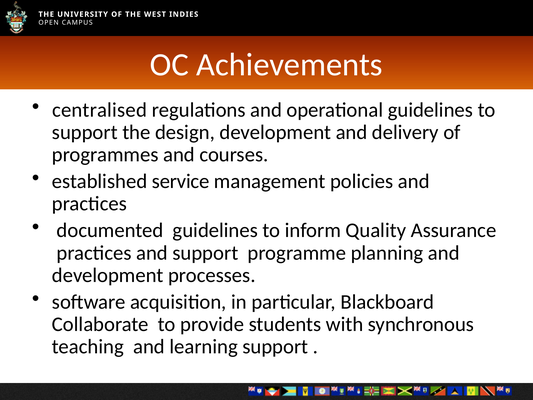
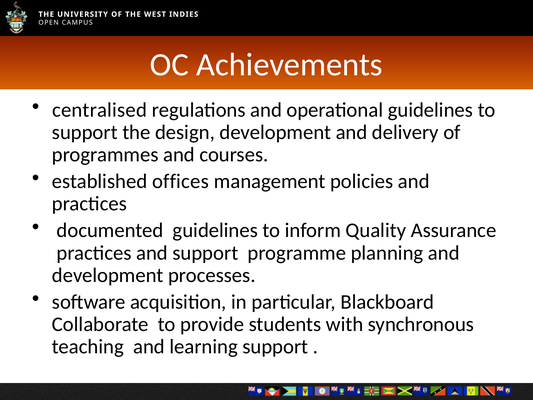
service: service -> offices
